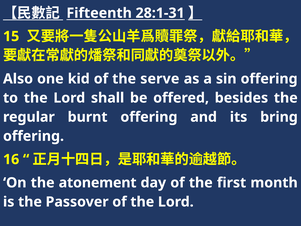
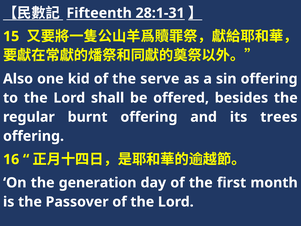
bring: bring -> trees
atonement: atonement -> generation
